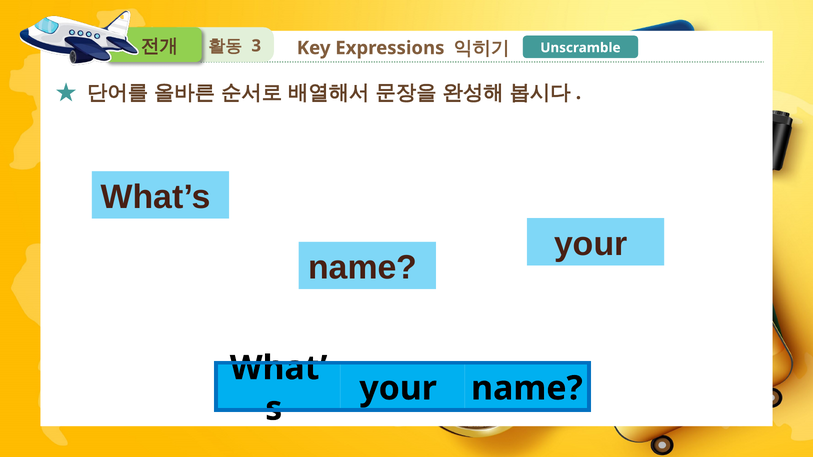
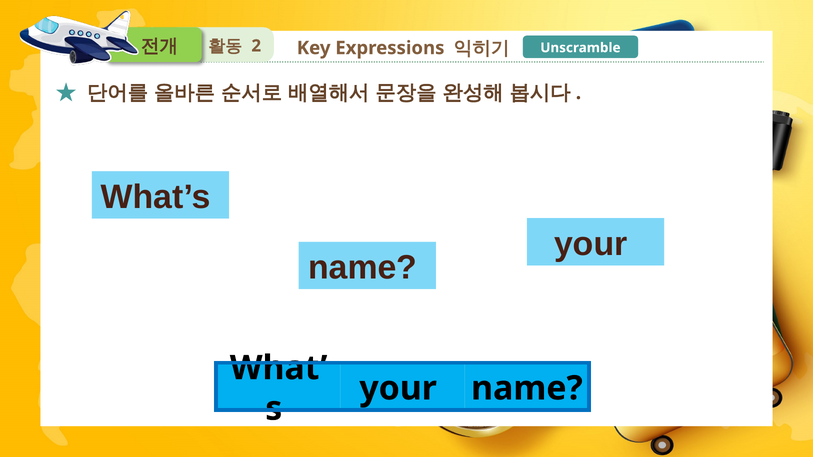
3: 3 -> 2
